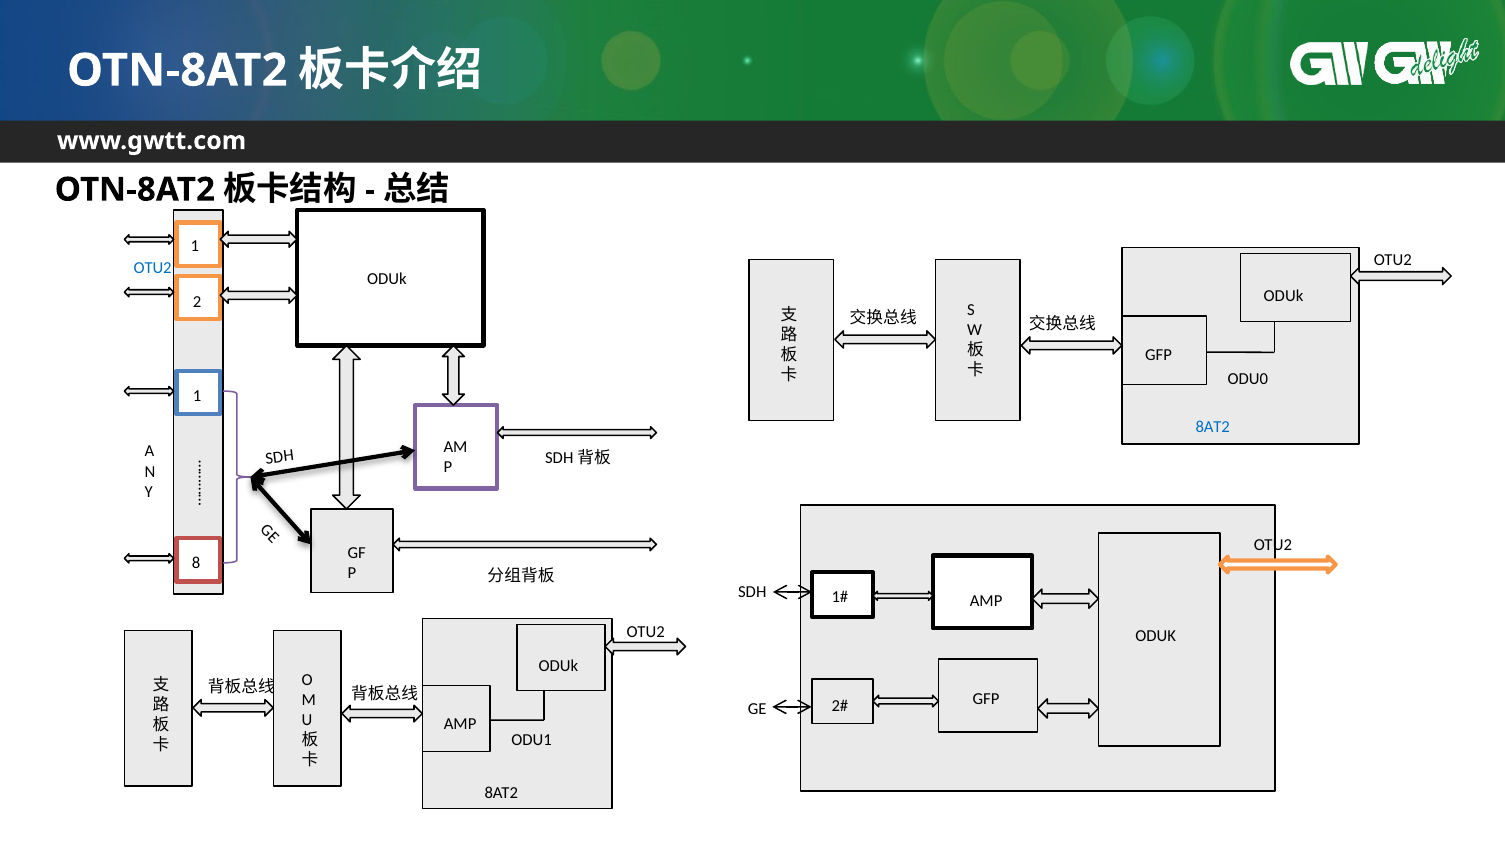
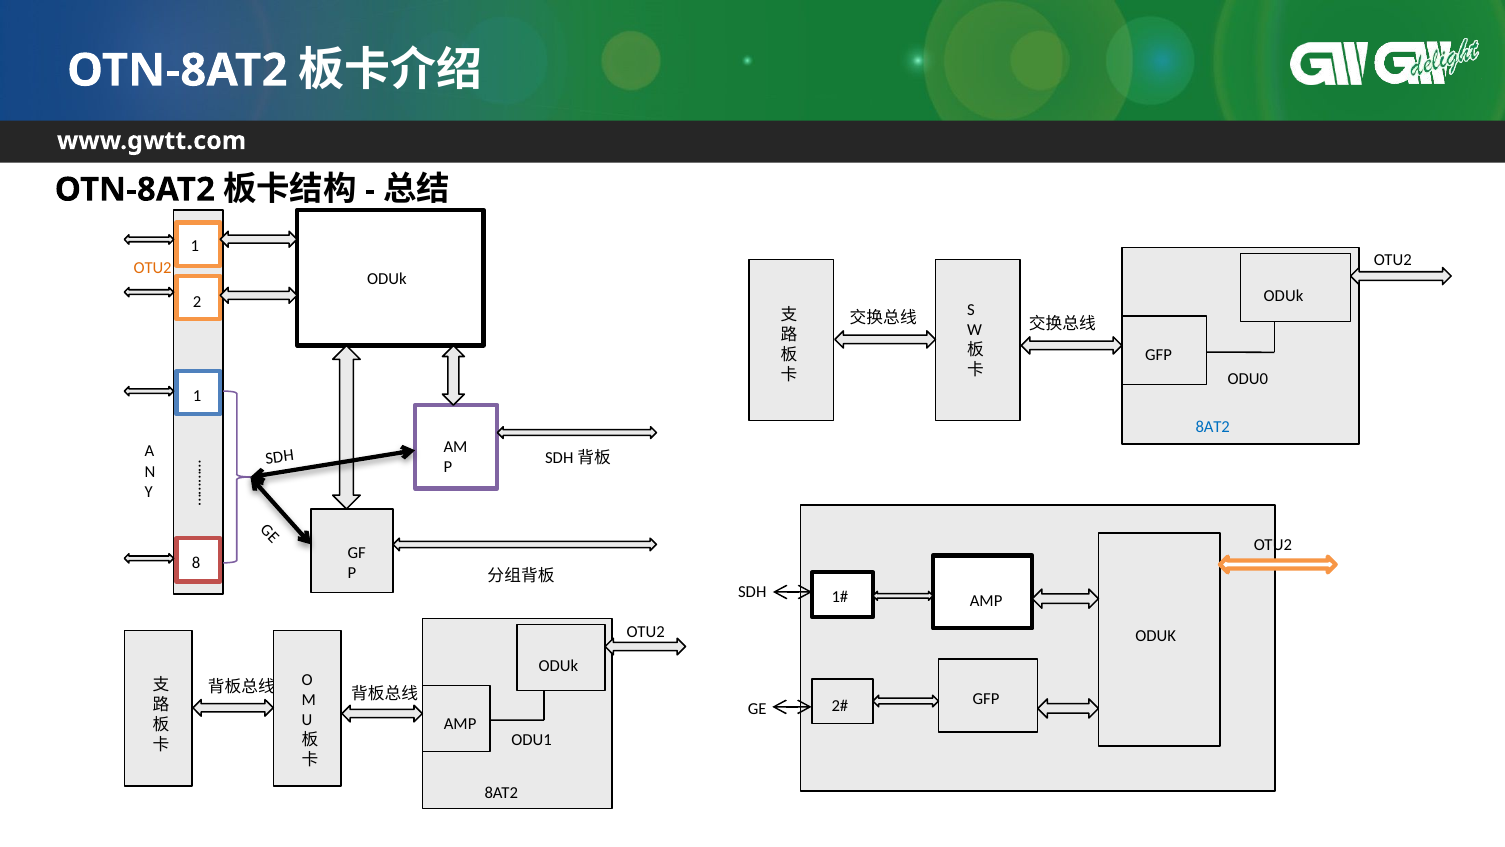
OTU2 at (153, 268) colour: blue -> orange
